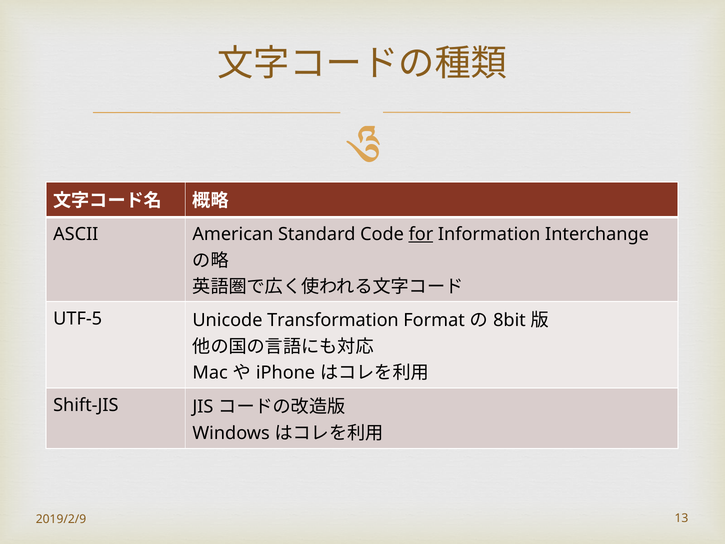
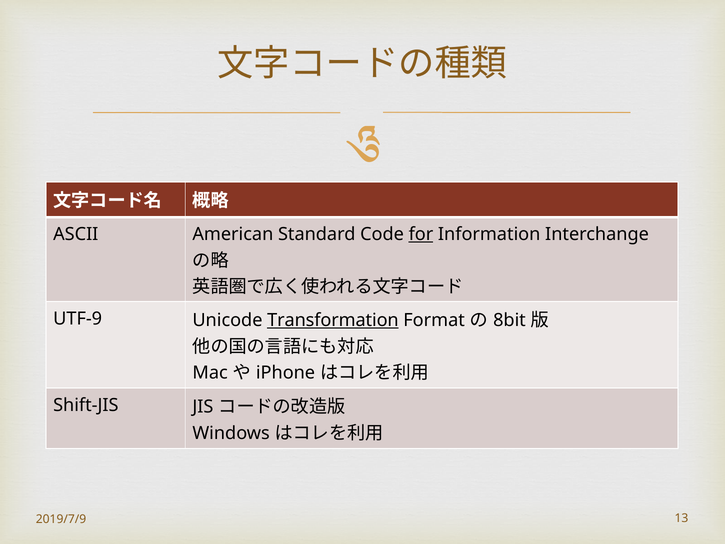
UTF-5: UTF-5 -> UTF-9
Transformation underline: none -> present
2019/2/9: 2019/2/9 -> 2019/7/9
